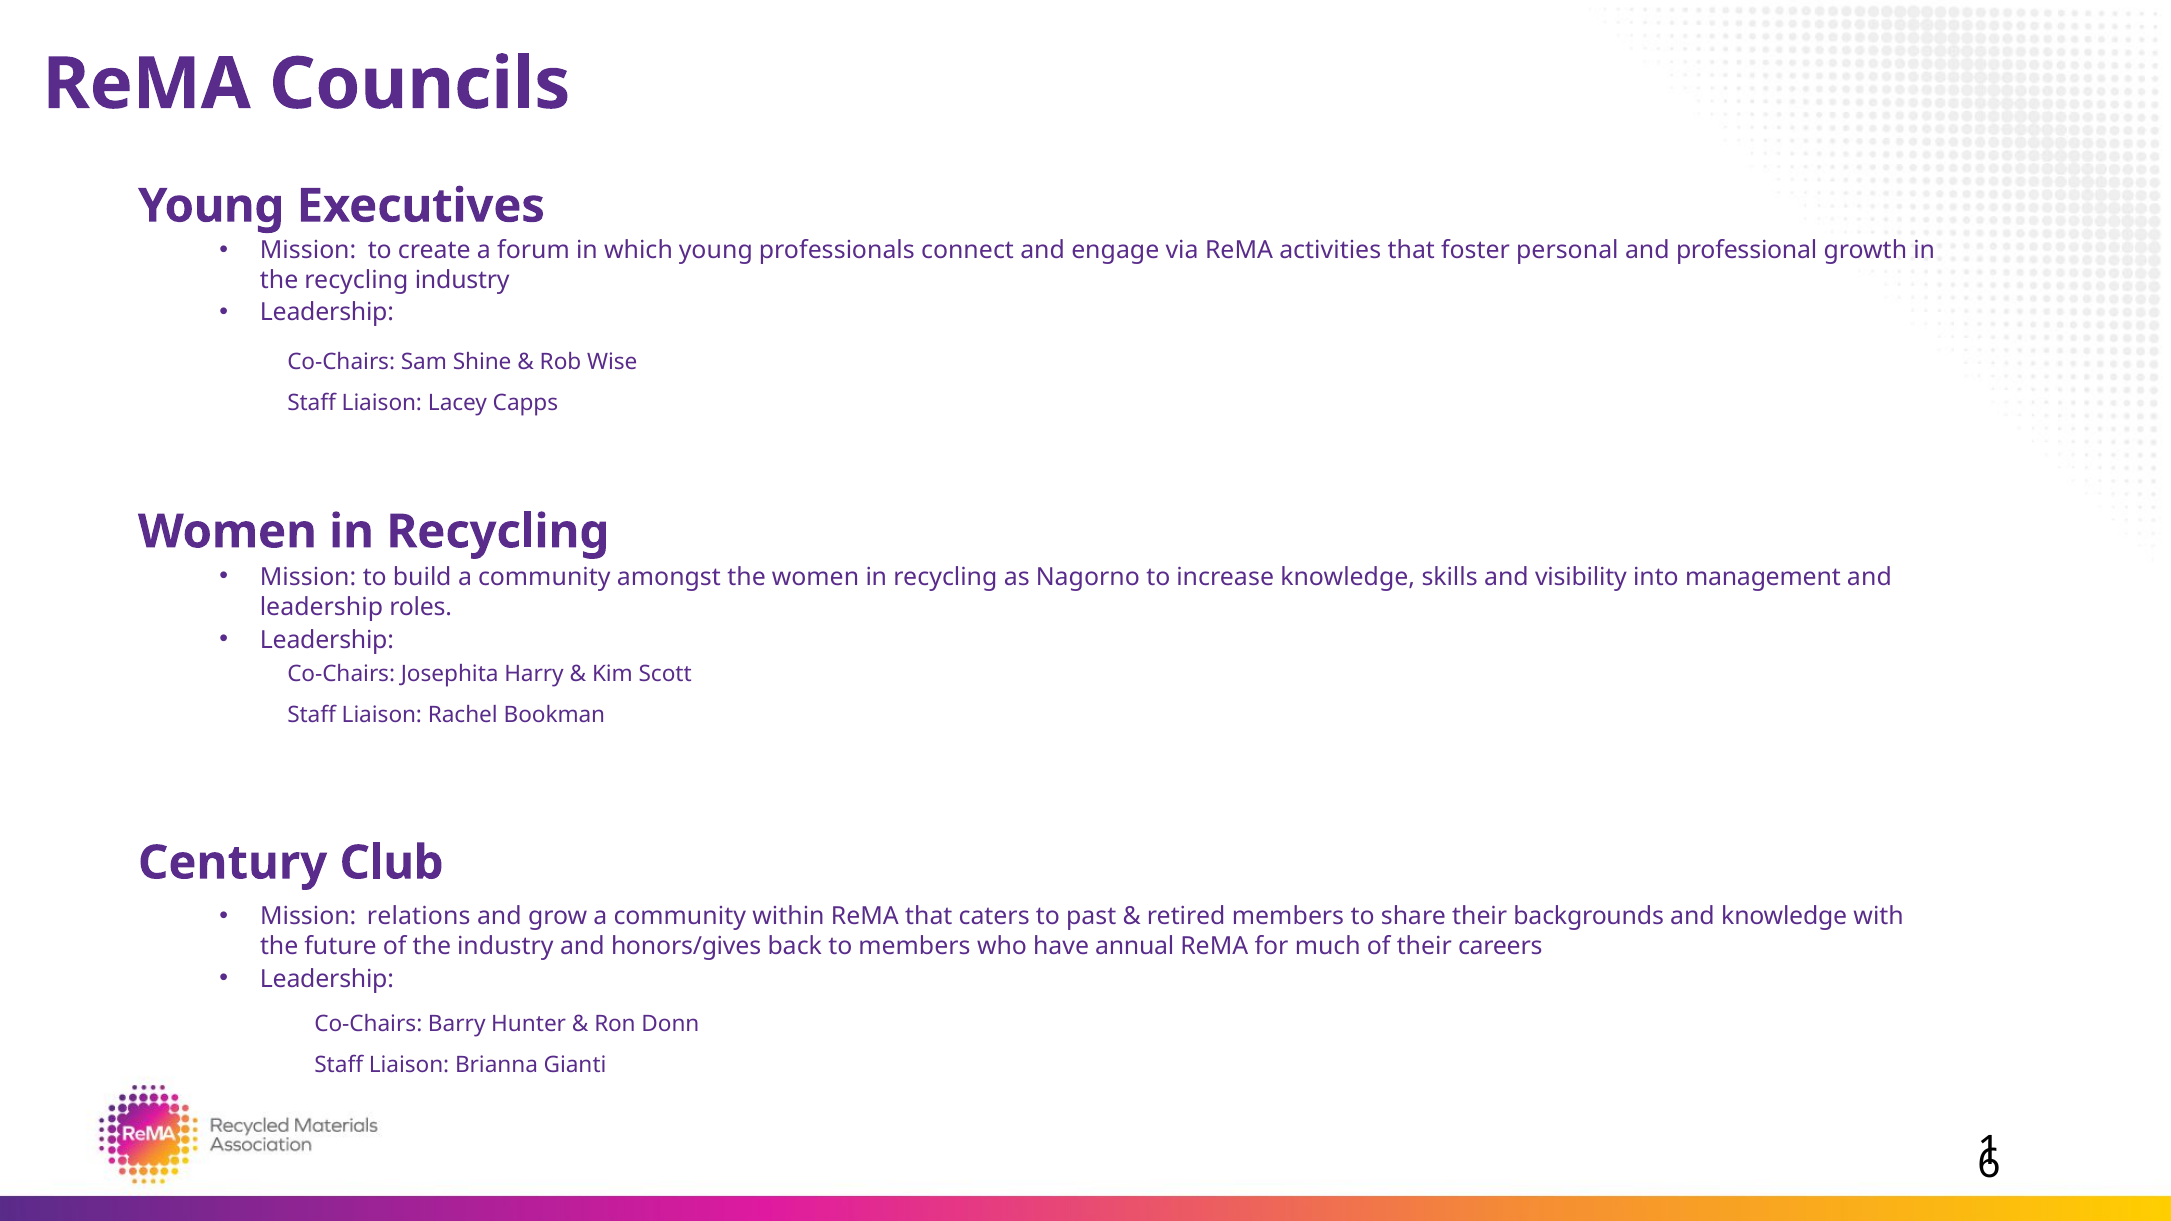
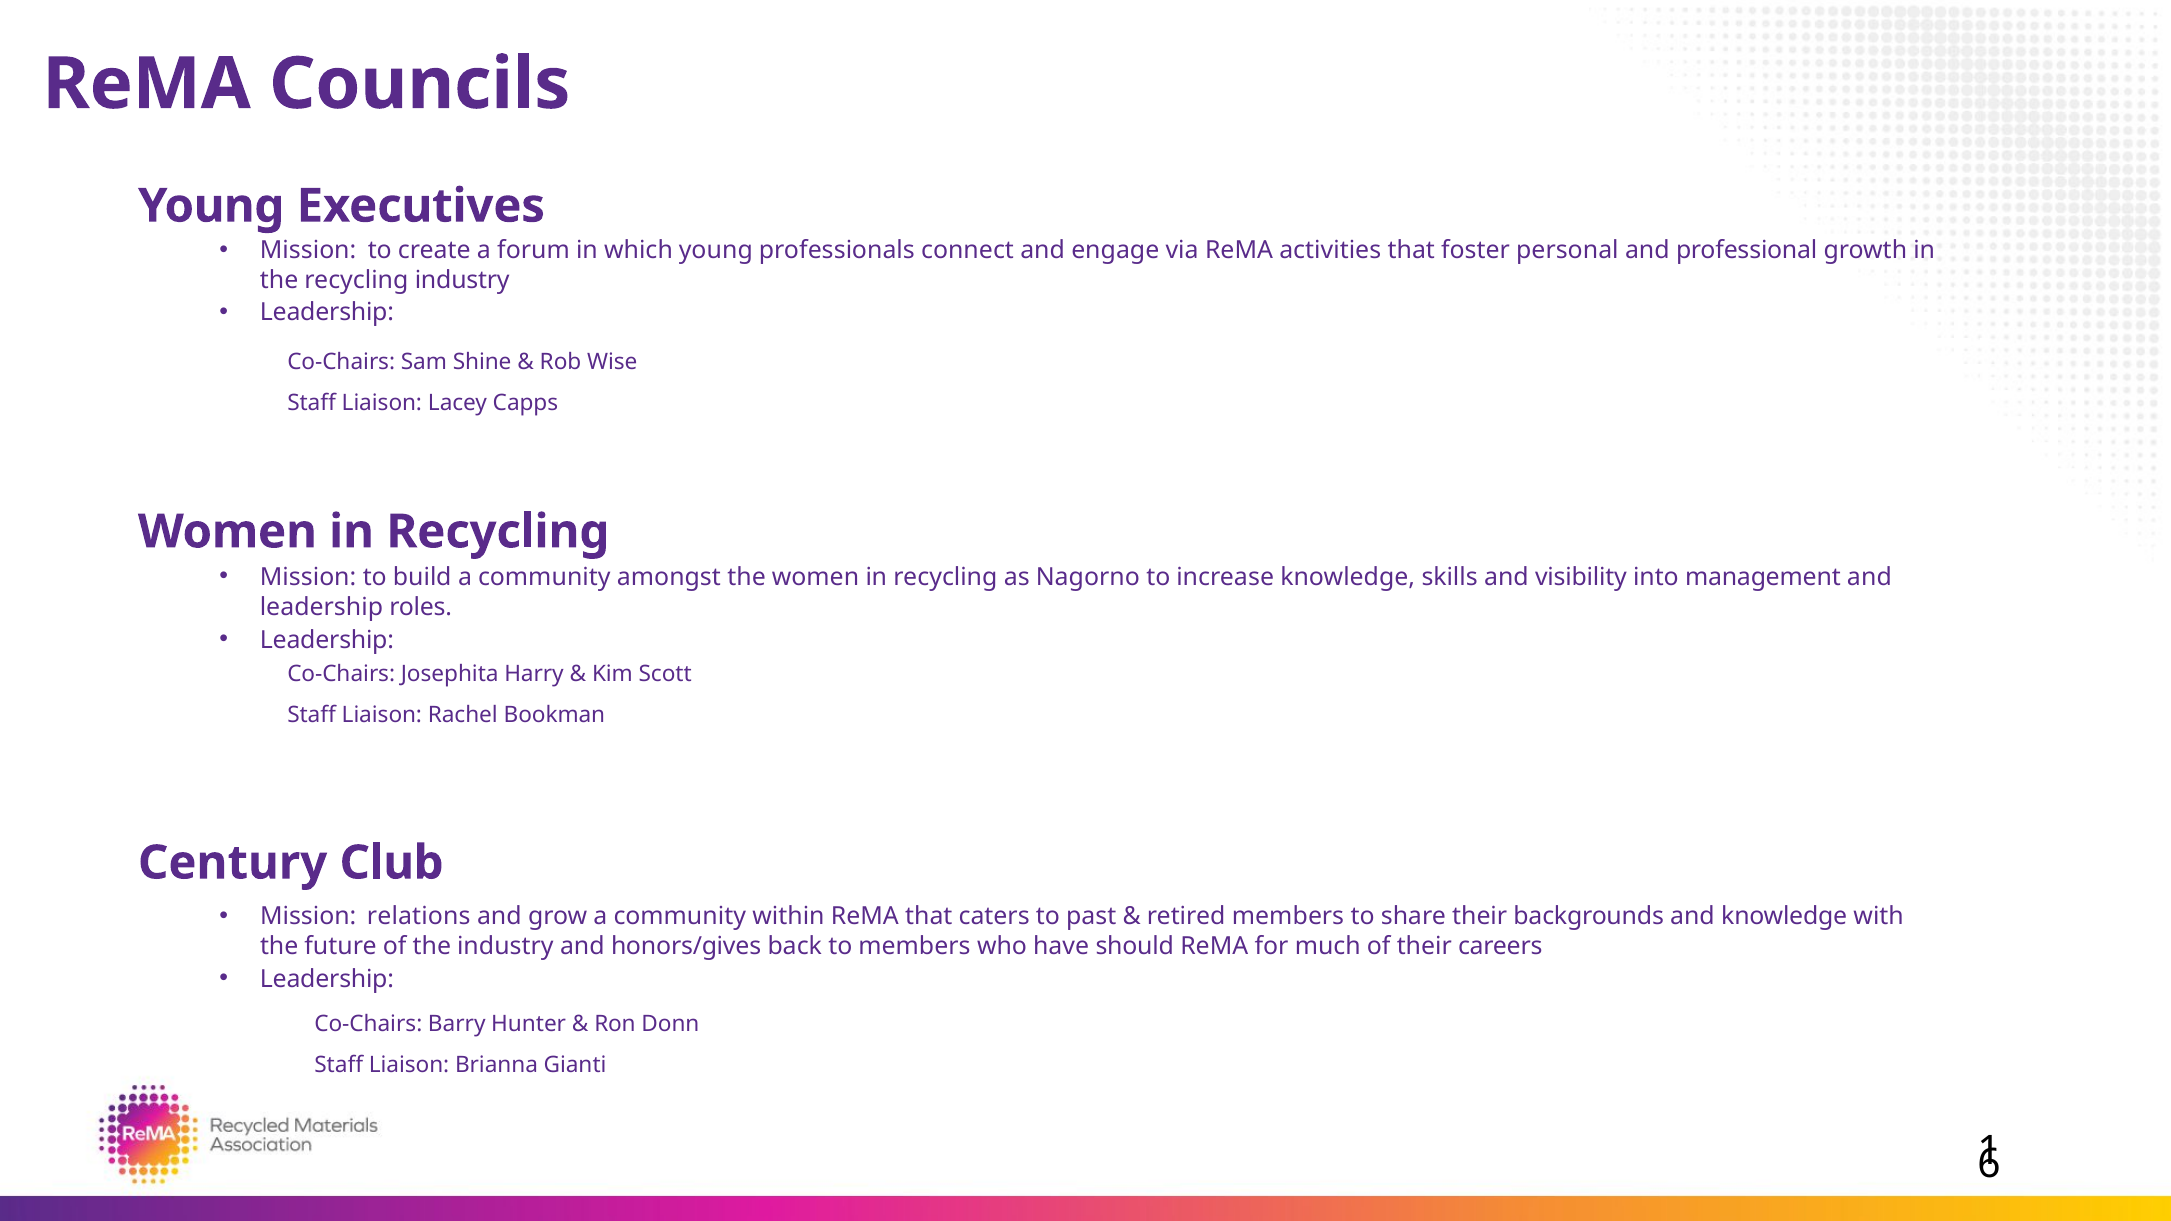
annual: annual -> should
